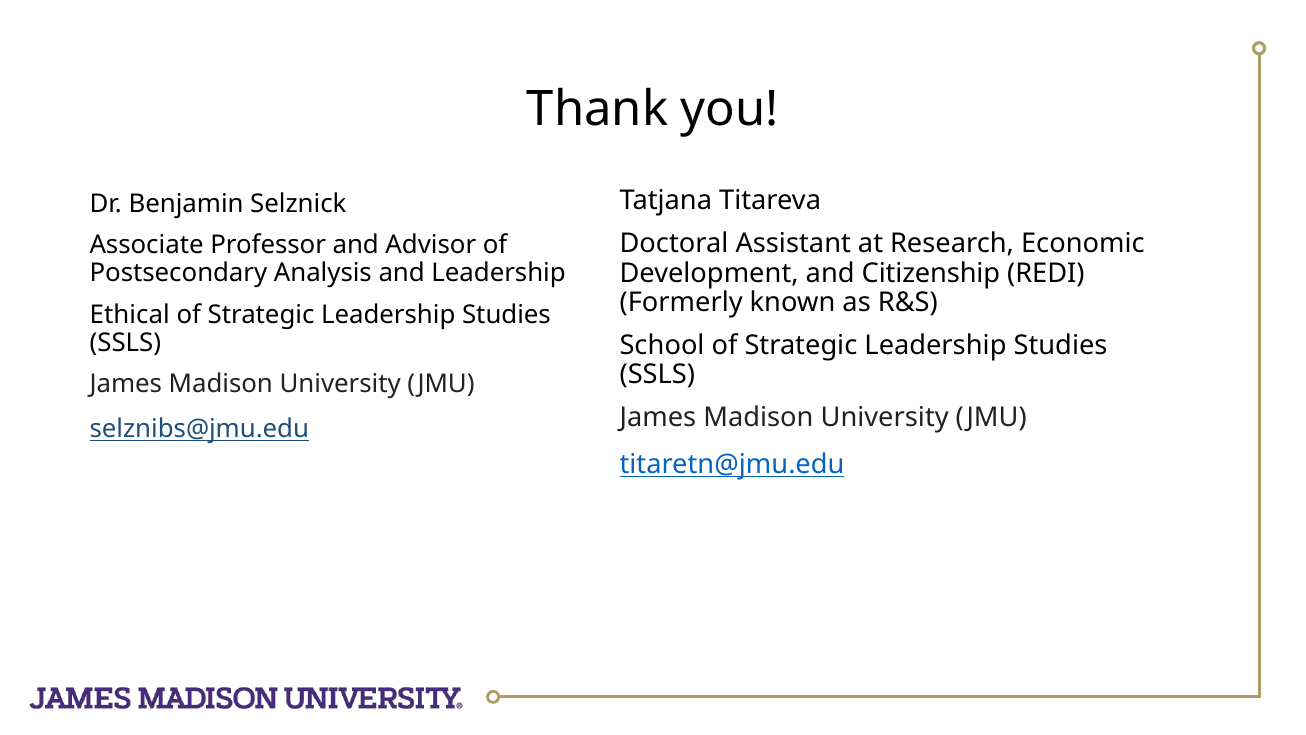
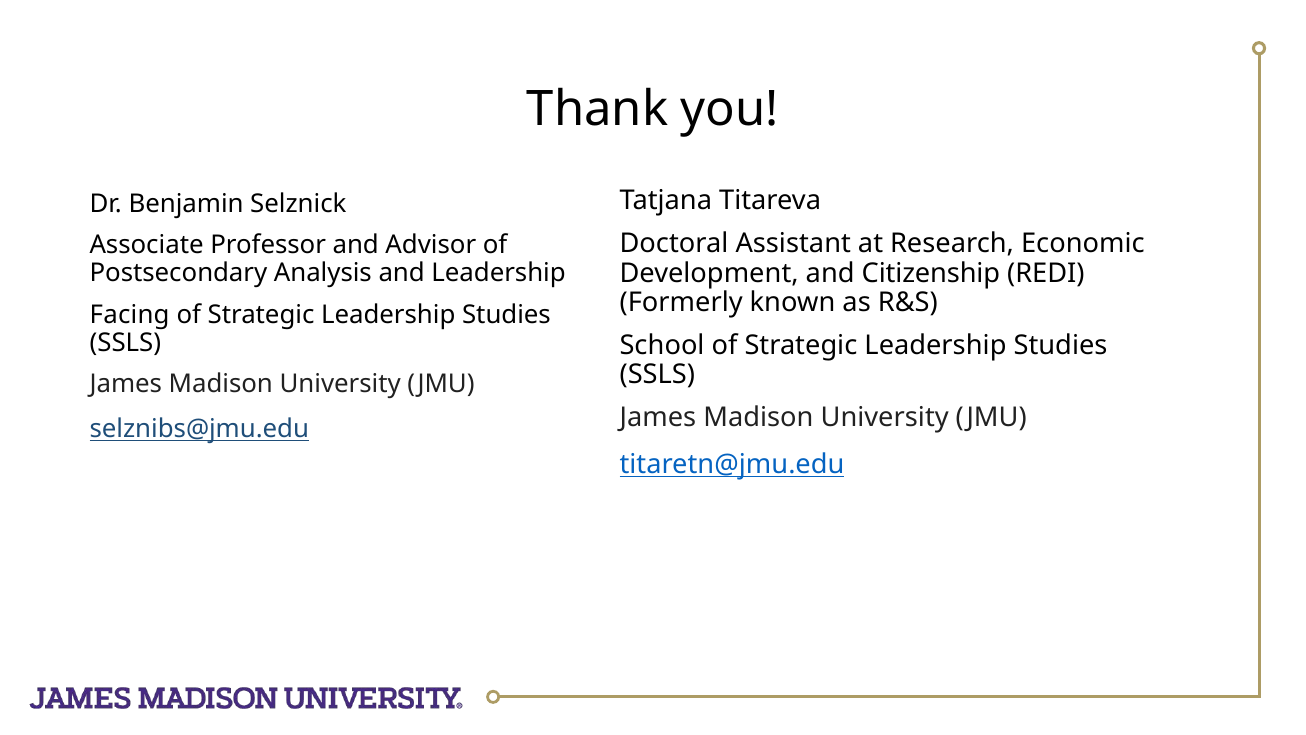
Ethical: Ethical -> Facing
